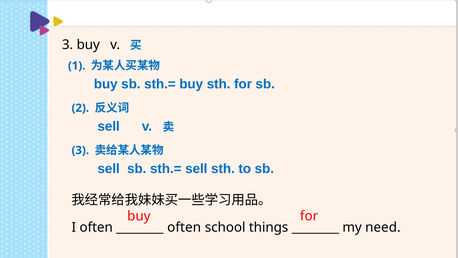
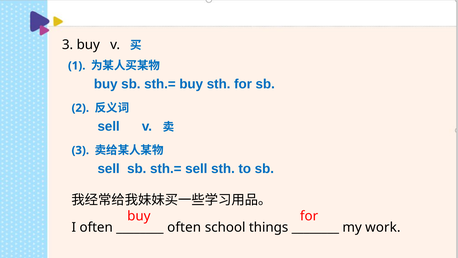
need: need -> work
